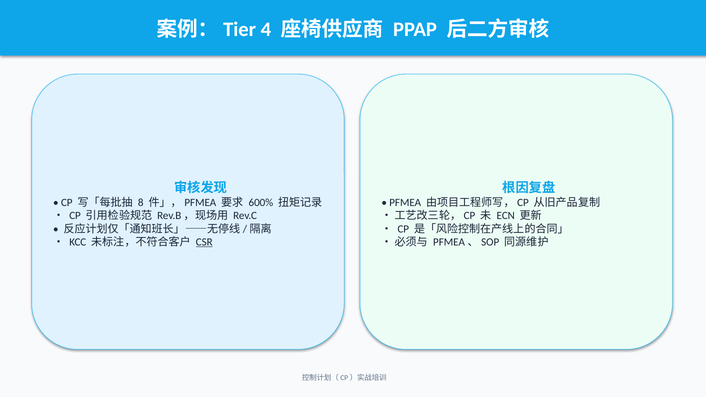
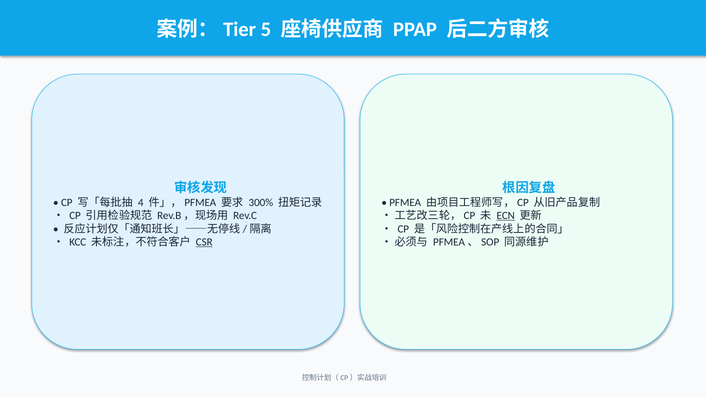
4: 4 -> 5
8: 8 -> 4
600%: 600% -> 300%
ECN underline: none -> present
